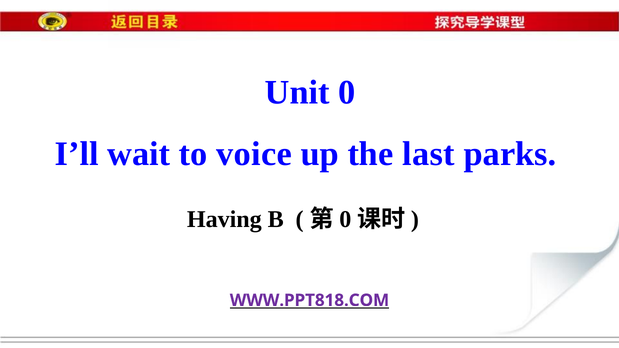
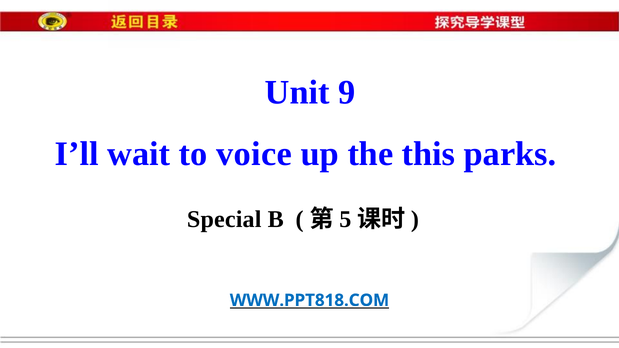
Unit 0: 0 -> 9
last: last -> this
Having: Having -> Special
0 at (345, 219): 0 -> 5
WWW.PPT818.COM colour: purple -> blue
